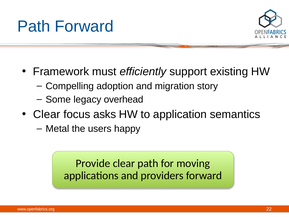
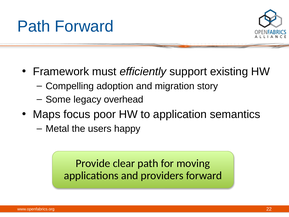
Clear at (47, 114): Clear -> Maps
asks: asks -> poor
